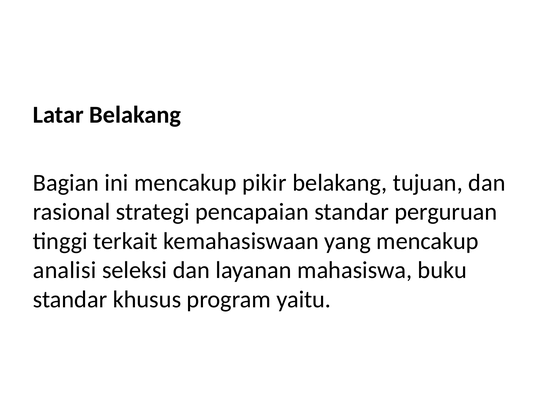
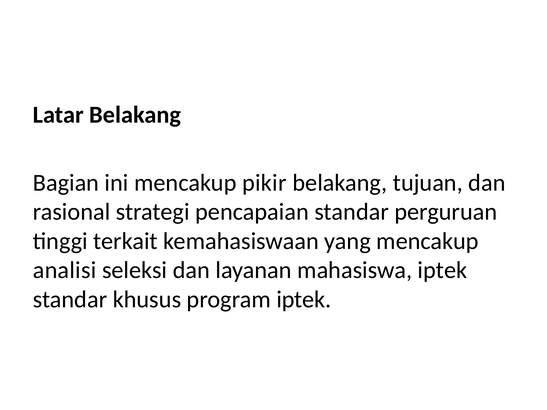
mahasiswa buku: buku -> iptek
program yaitu: yaitu -> iptek
